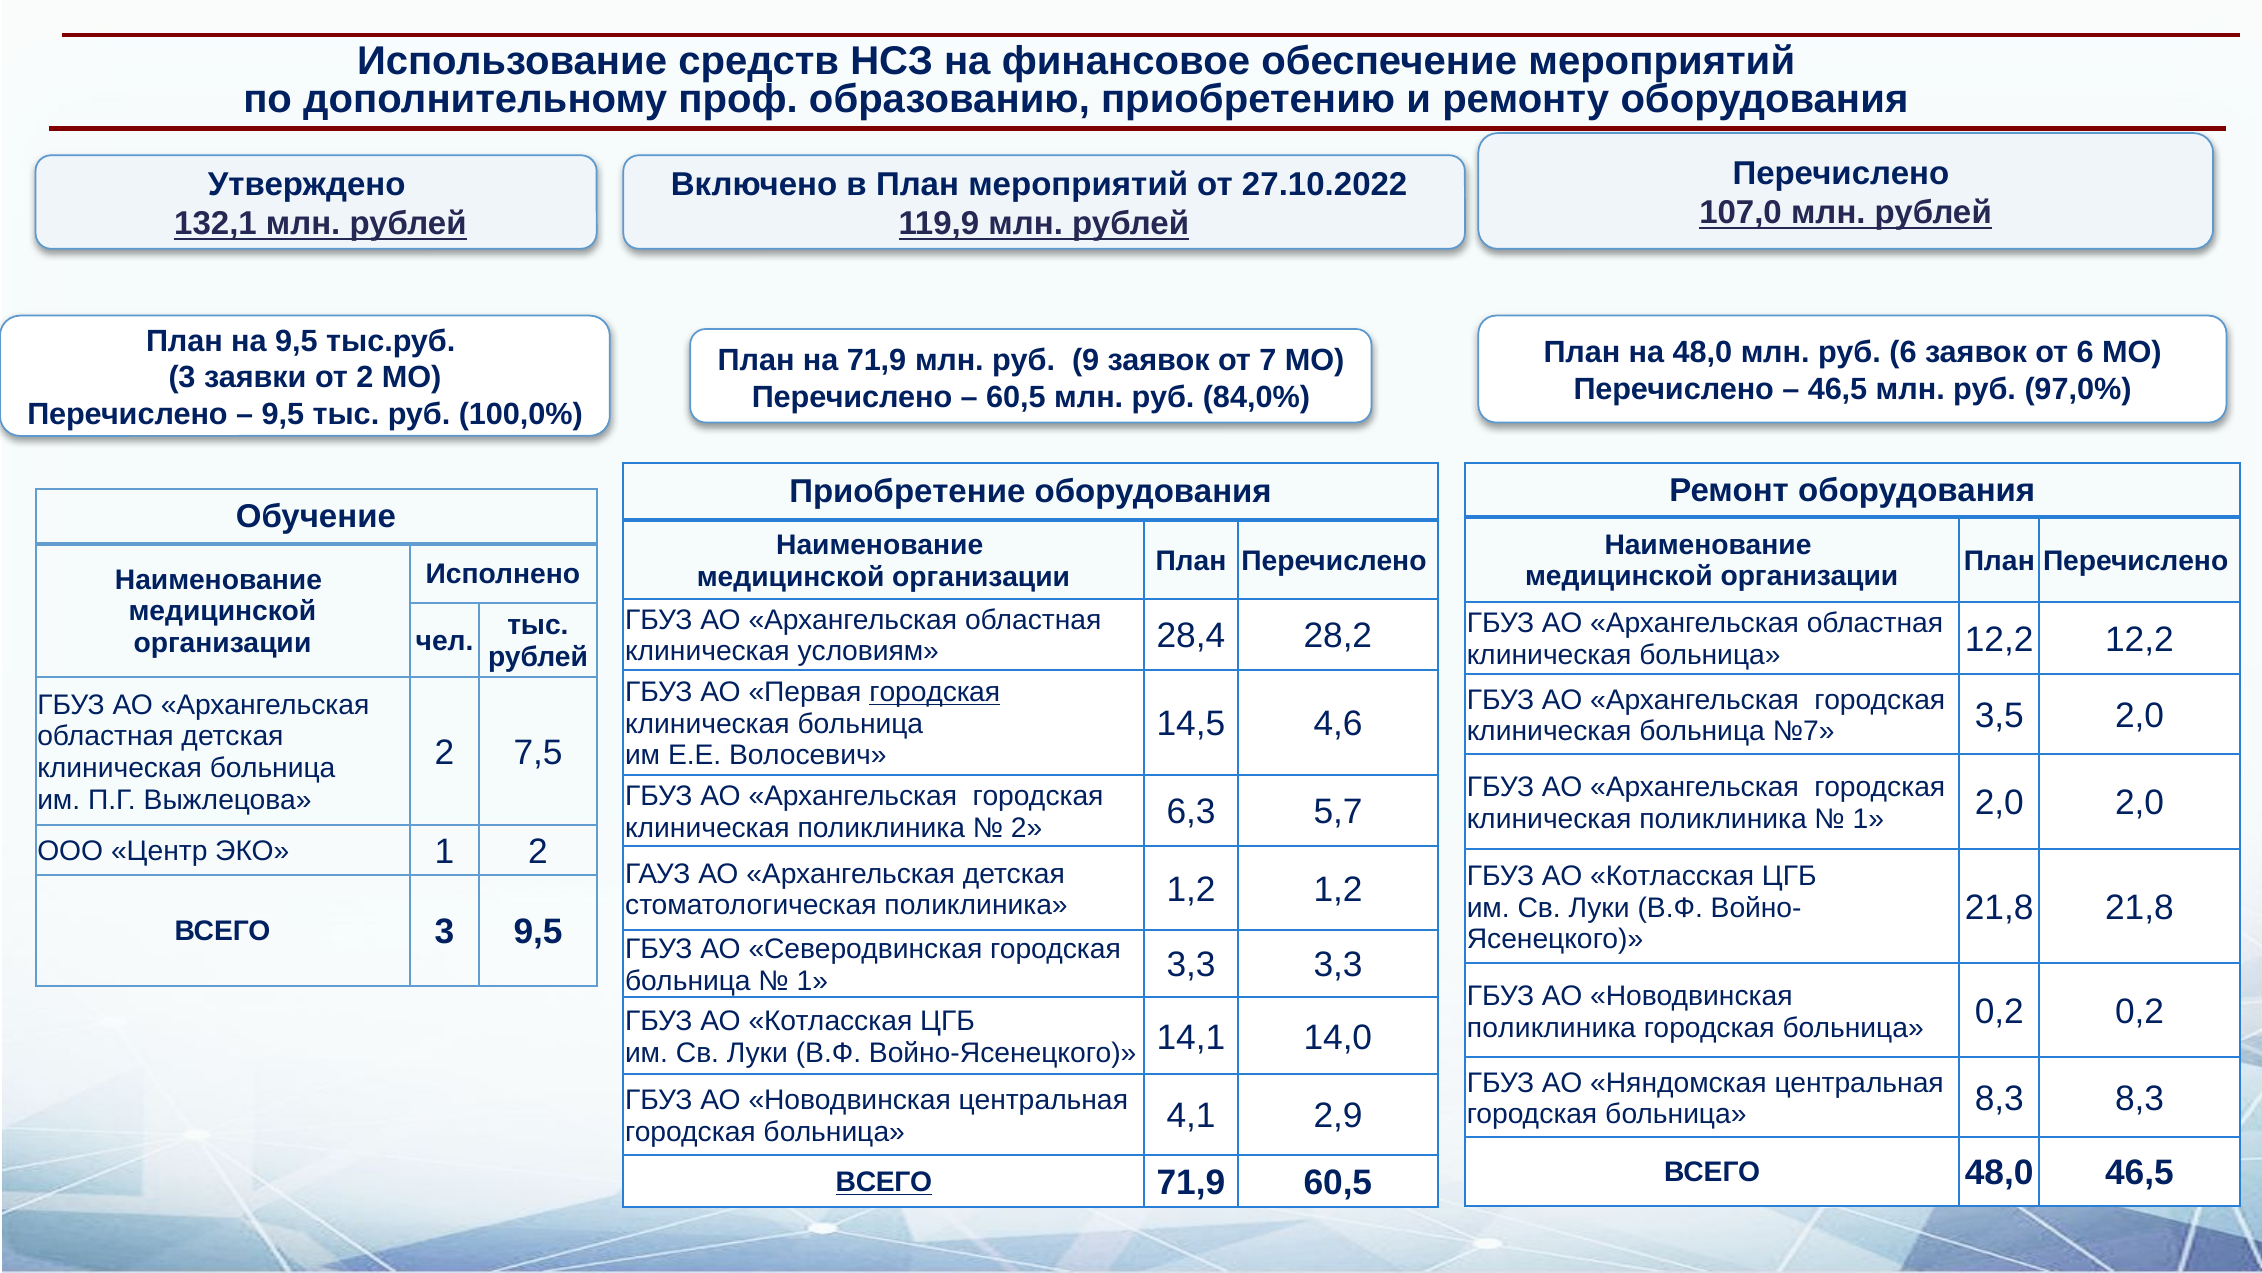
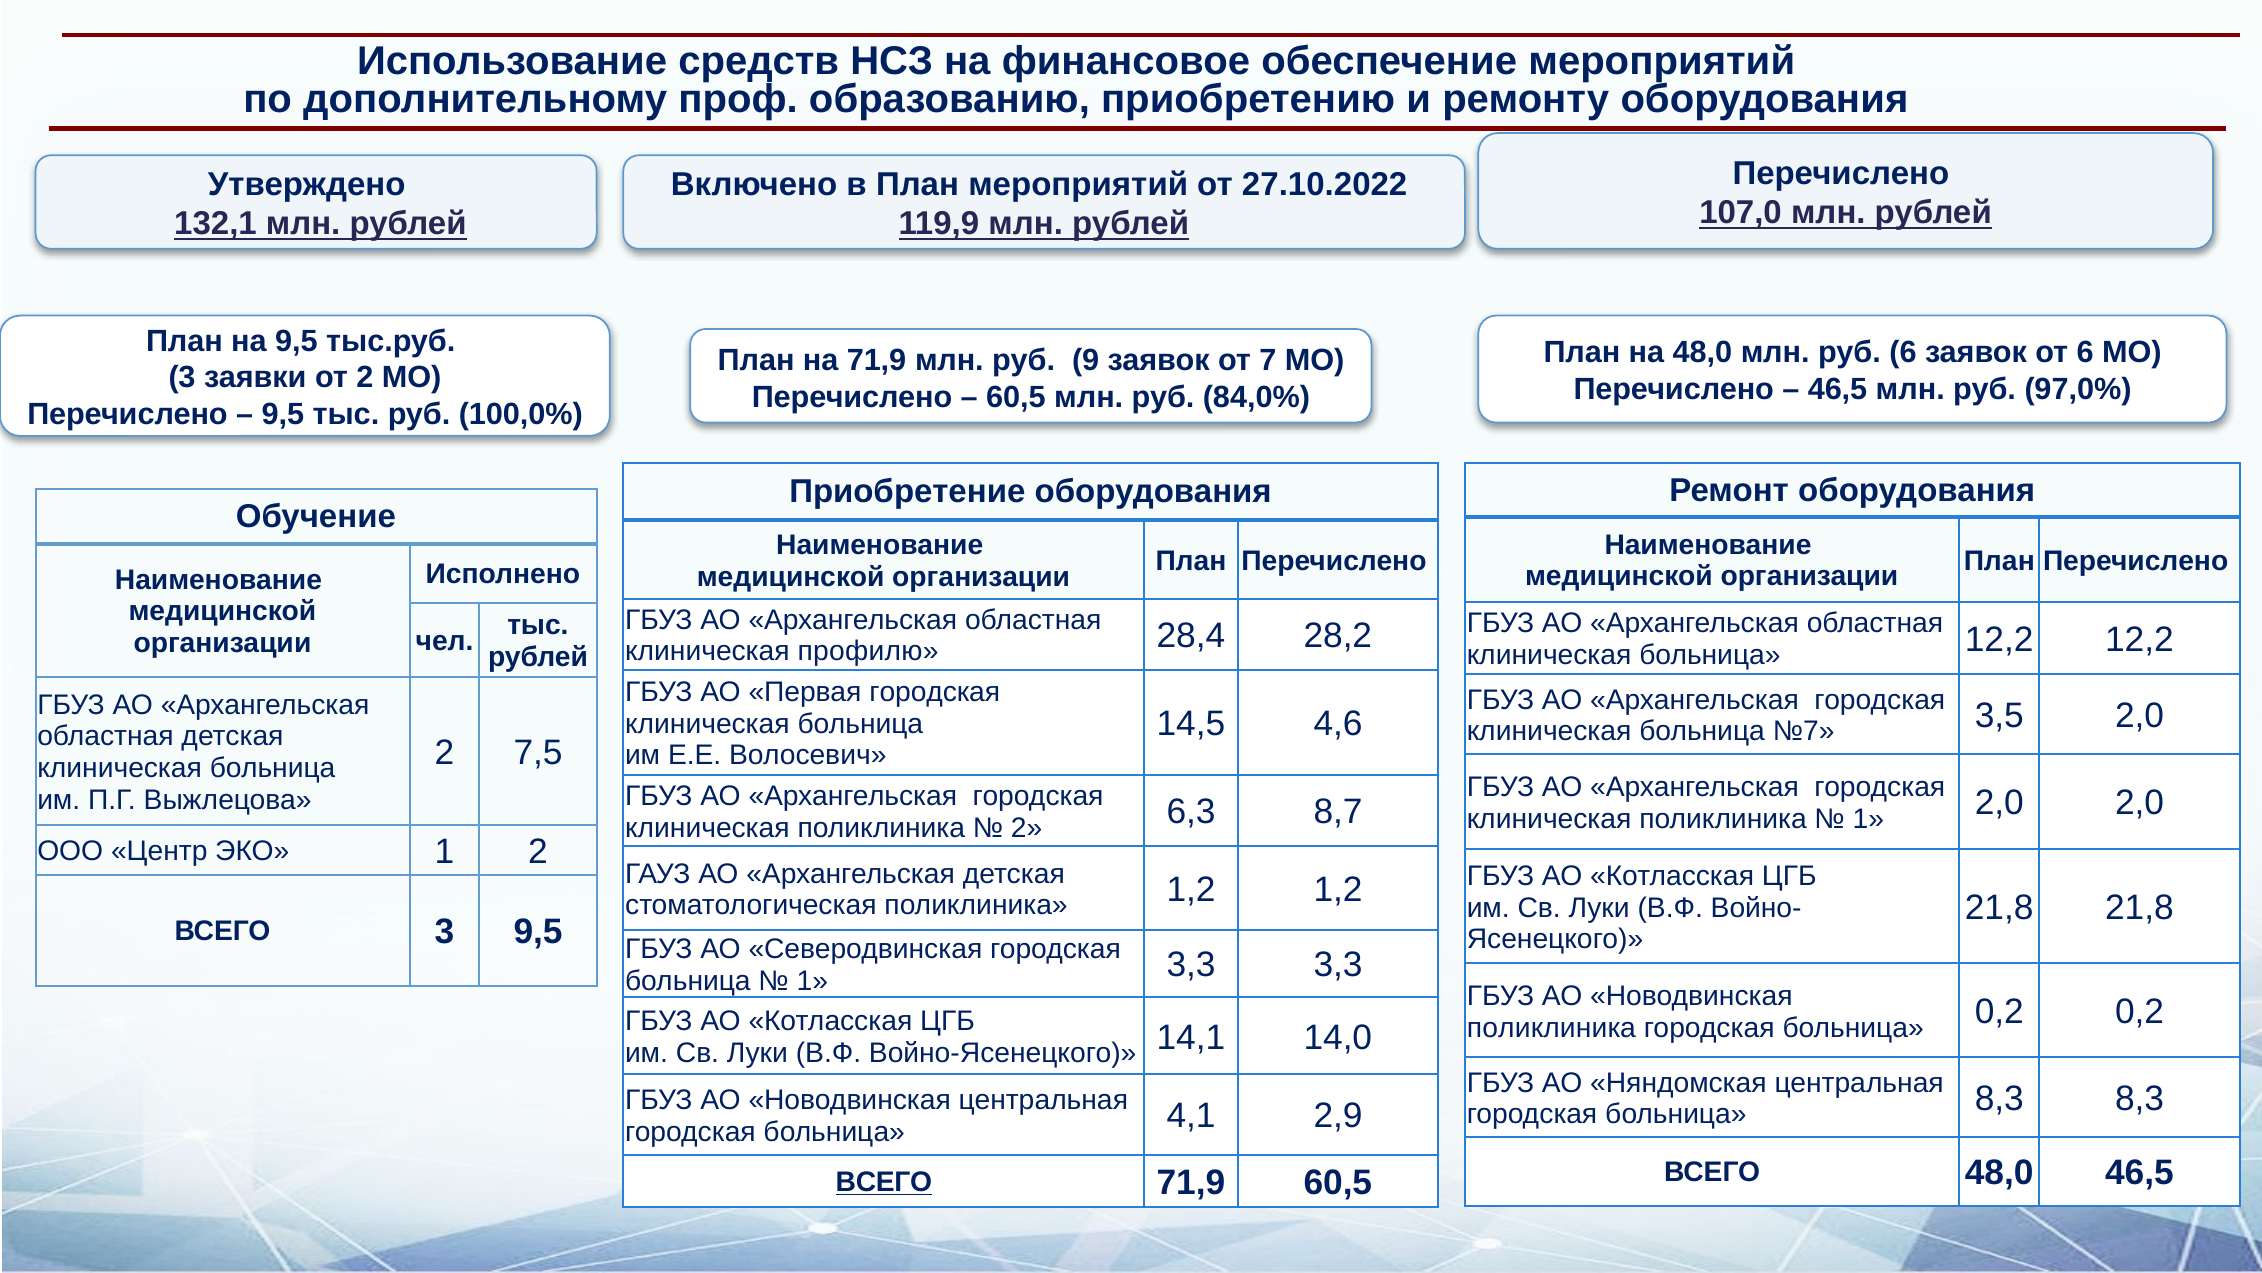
условиям: условиям -> профилю
городская at (935, 692) underline: present -> none
5,7: 5,7 -> 8,7
